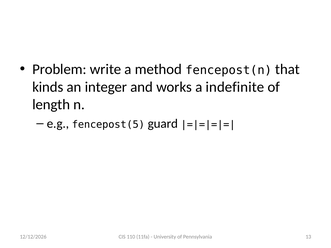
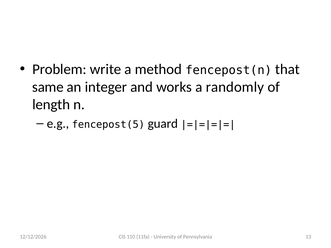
kinds: kinds -> same
indefinite: indefinite -> randomly
